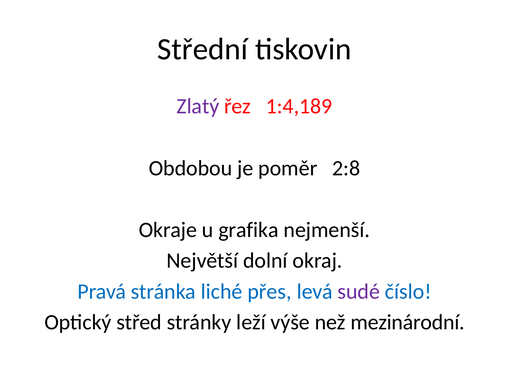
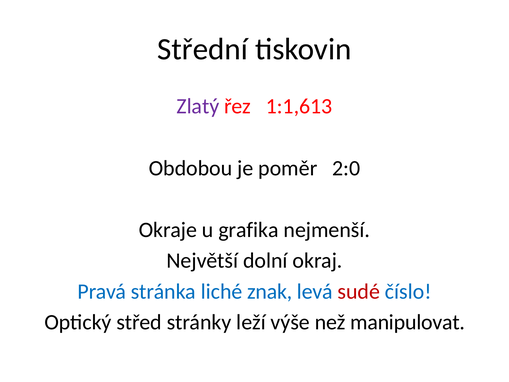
1:4,189: 1:4,189 -> 1:1,613
2:8: 2:8 -> 2:0
přes: přes -> znak
sudé colour: purple -> red
mezinárodní: mezinárodní -> manipulovat
